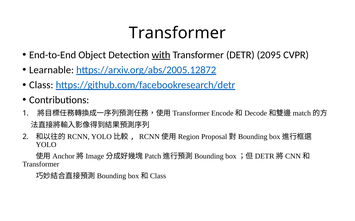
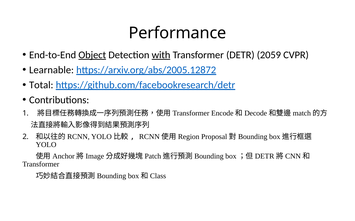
Transformer at (177, 33): Transformer -> Performance
Object underline: none -> present
2095: 2095 -> 2059
Class: Class -> Total
